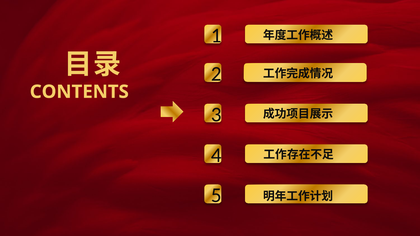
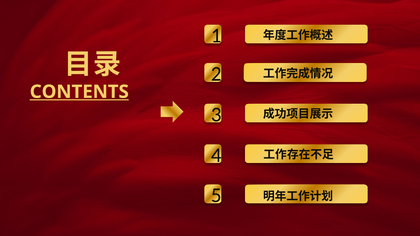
CONTENTS underline: none -> present
